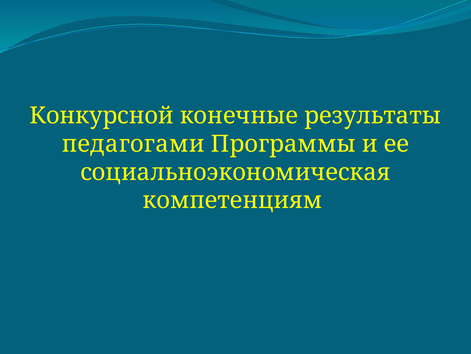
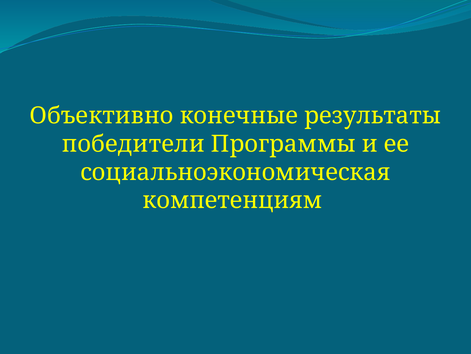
Конкурсной: Конкурсной -> Объективно
педагогами: педагогами -> победители
